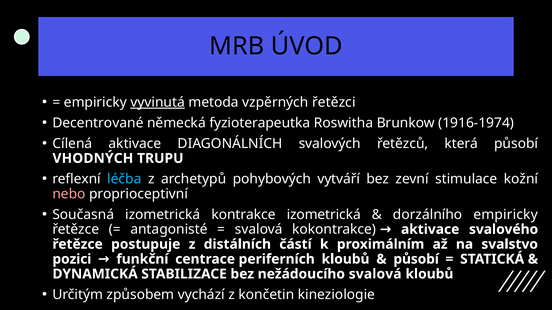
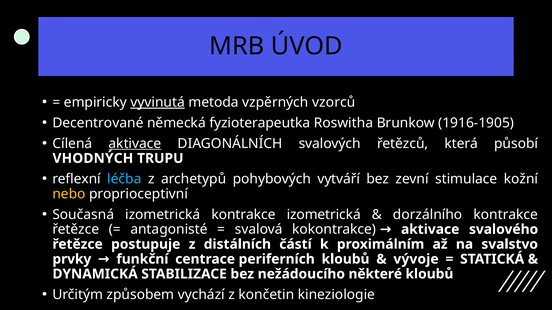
řetězci: řetězci -> vzorců
1916-1974: 1916-1974 -> 1916-1905
aktivace at (135, 144) underline: none -> present
nebo colour: pink -> yellow
dorzálního empiricky: empiricky -> kontrakce
pozici: pozici -> prvky
působí at (416, 259): působí -> vývoje
nežádoucího svalová: svalová -> některé
